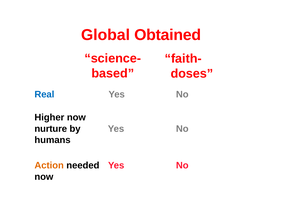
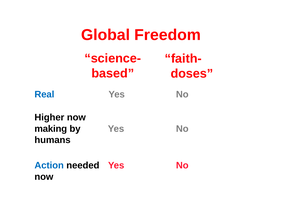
Obtained: Obtained -> Freedom
nurture: nurture -> making
Action colour: orange -> blue
